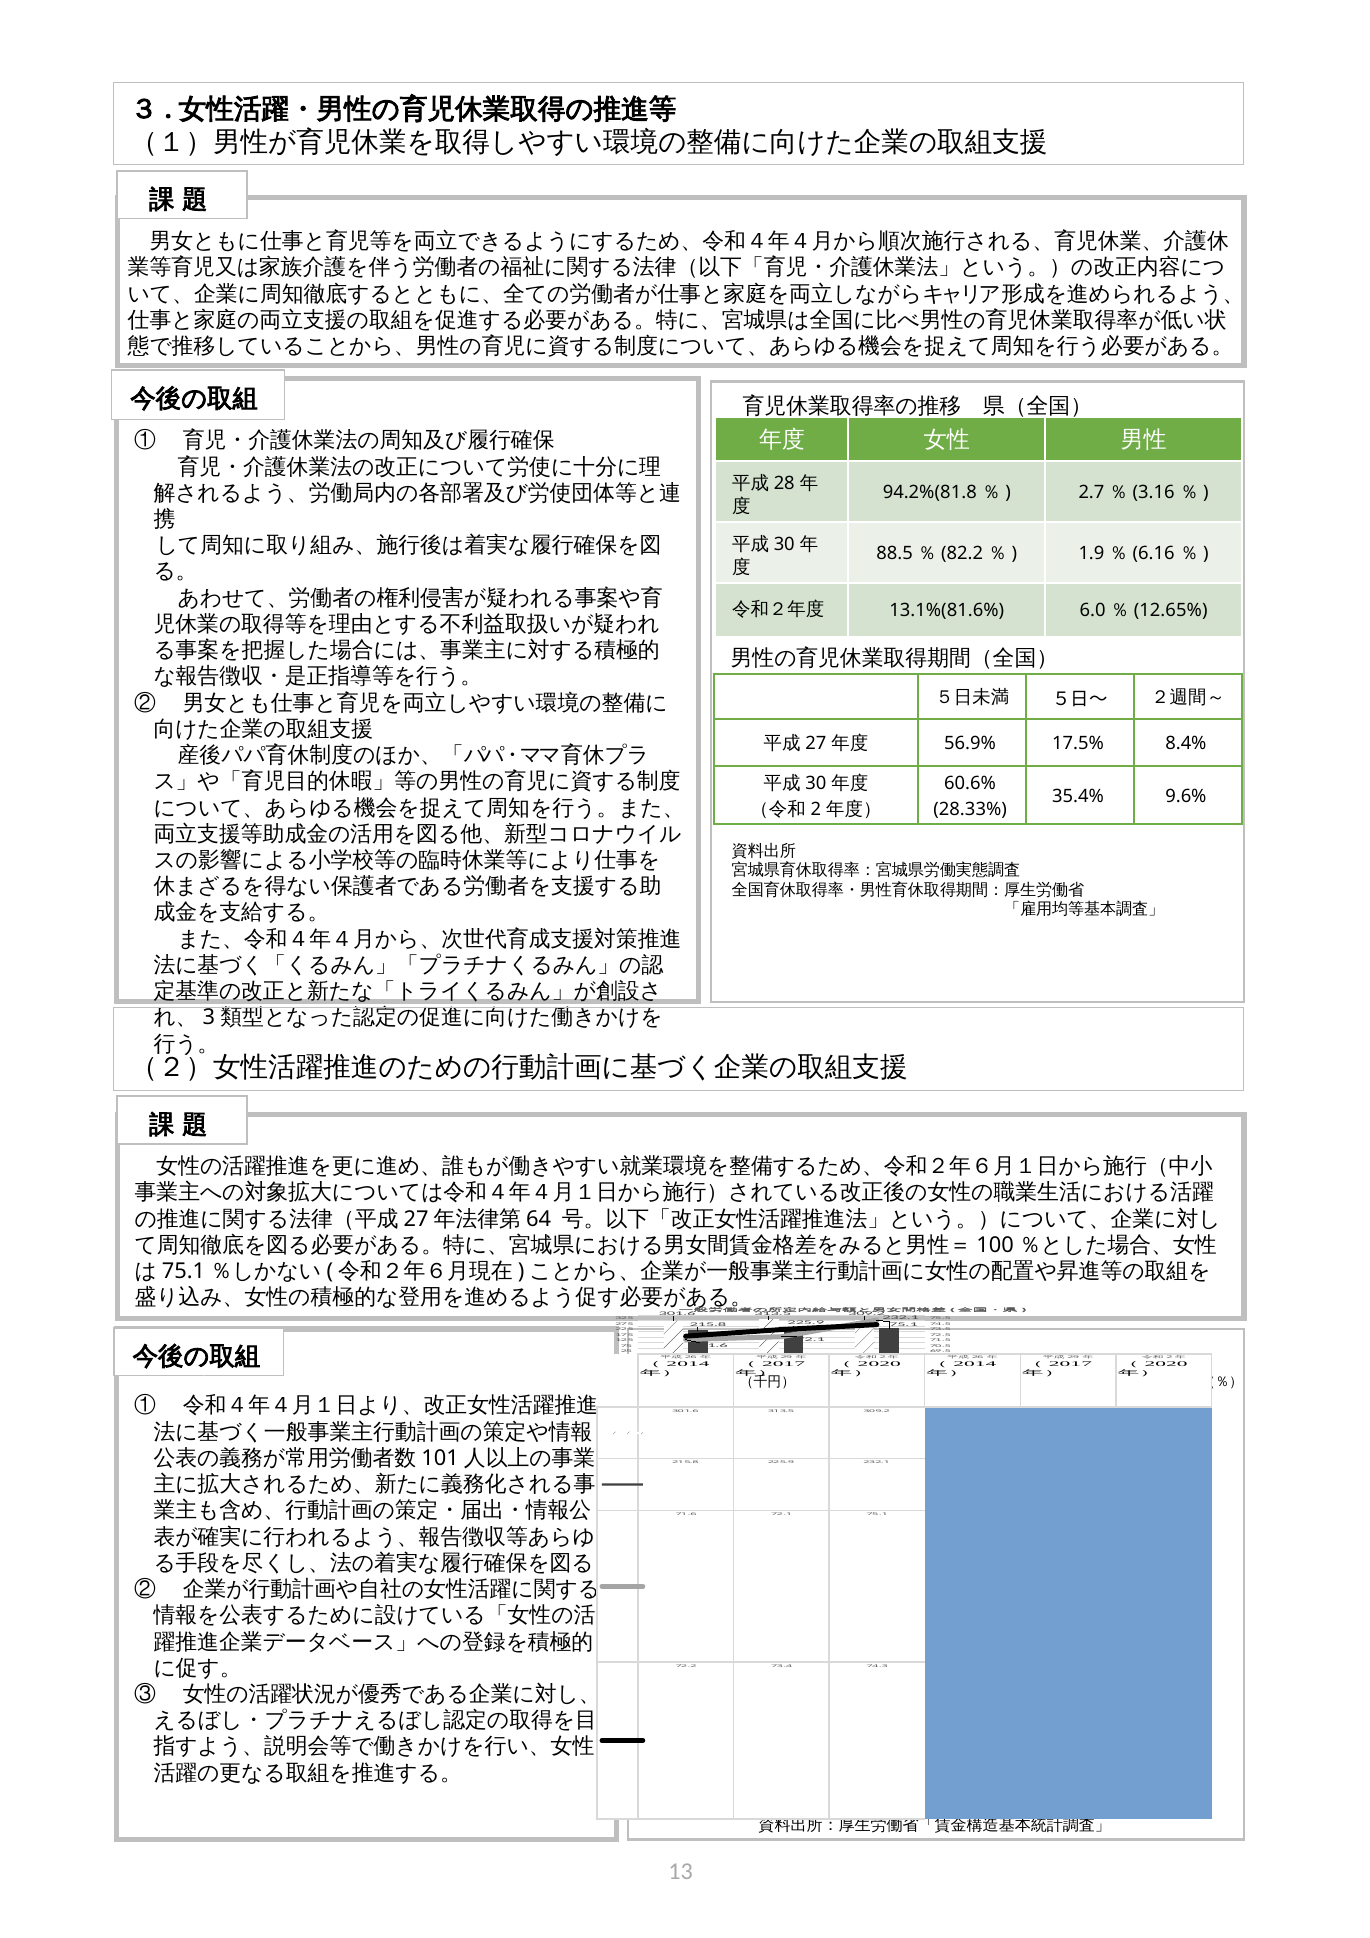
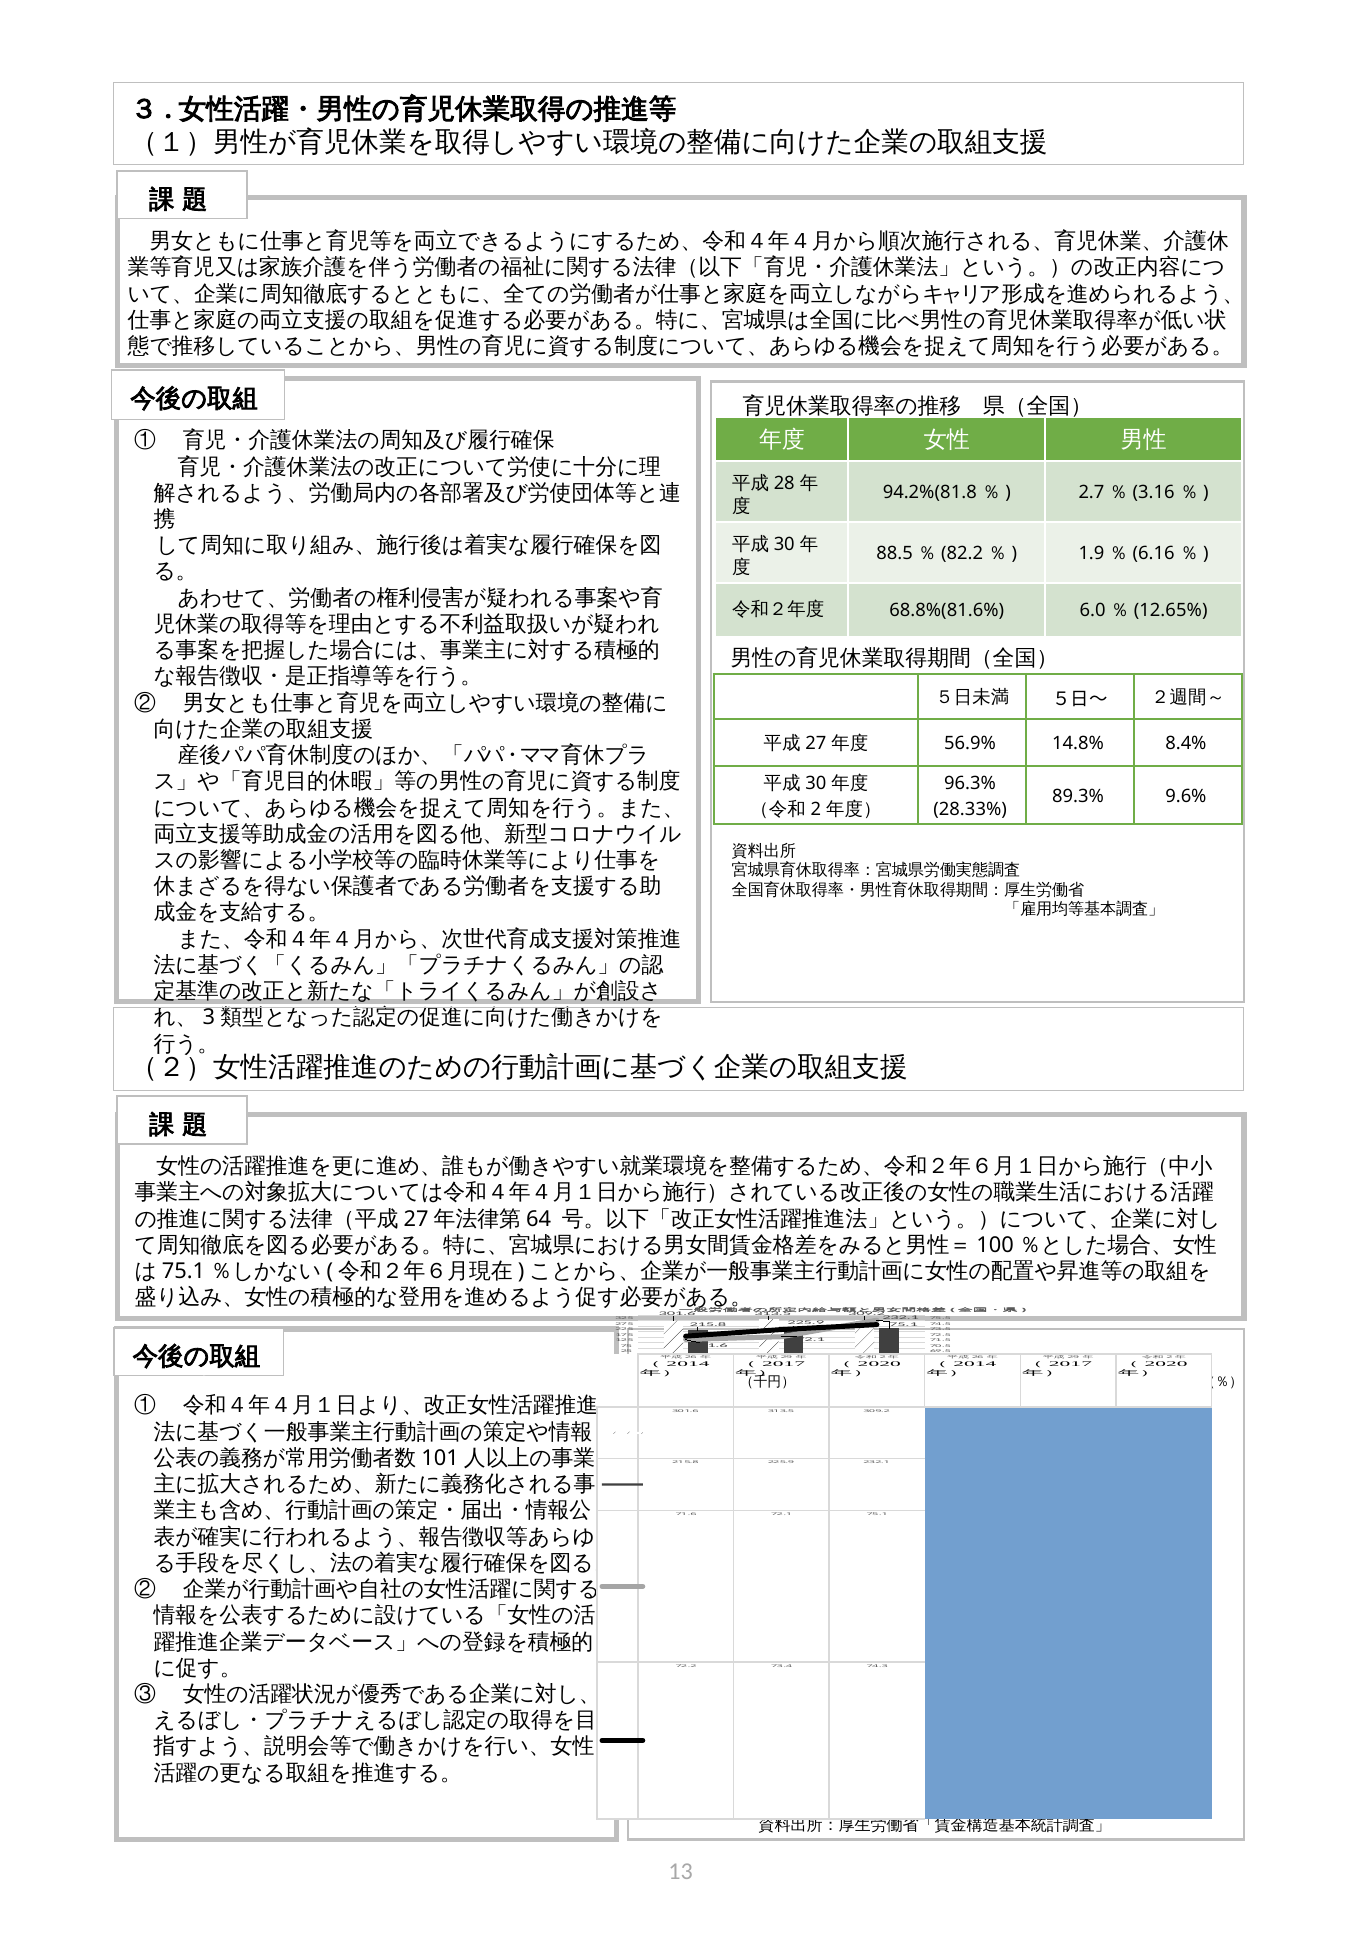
13.1%(81.6%: 13.1%(81.6% -> 68.8%(81.6%
17.5%: 17.5% -> 14.8%
60.6%: 60.6% -> 96.3%
35.4%: 35.4% -> 89.3%
